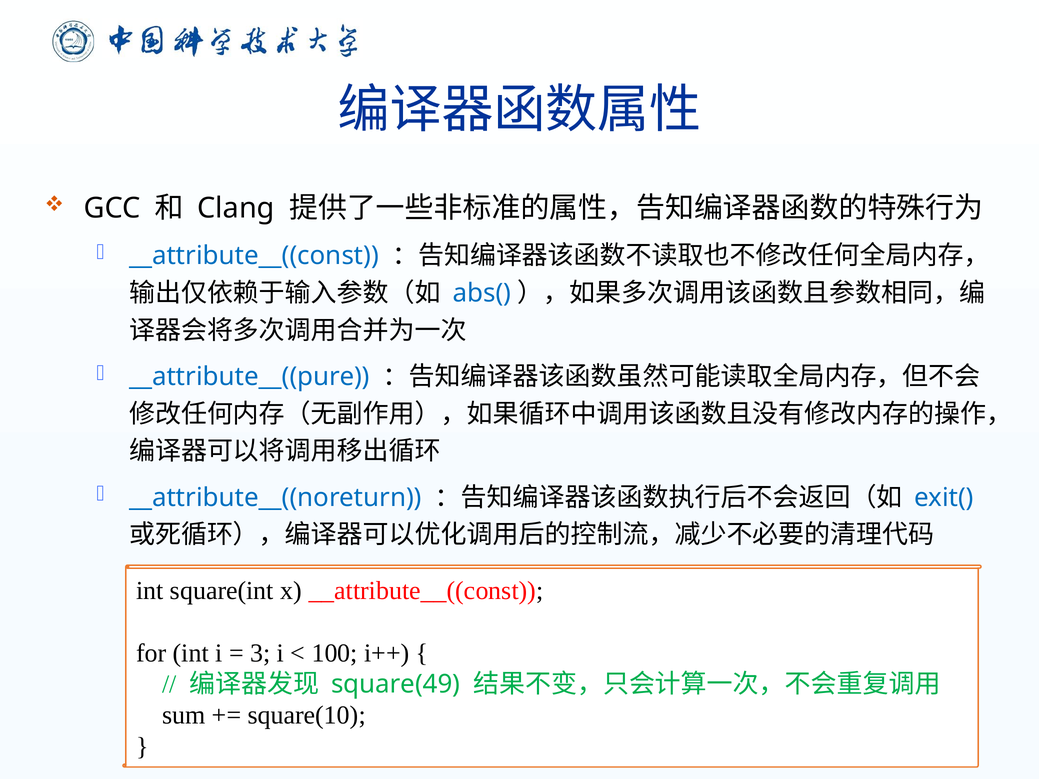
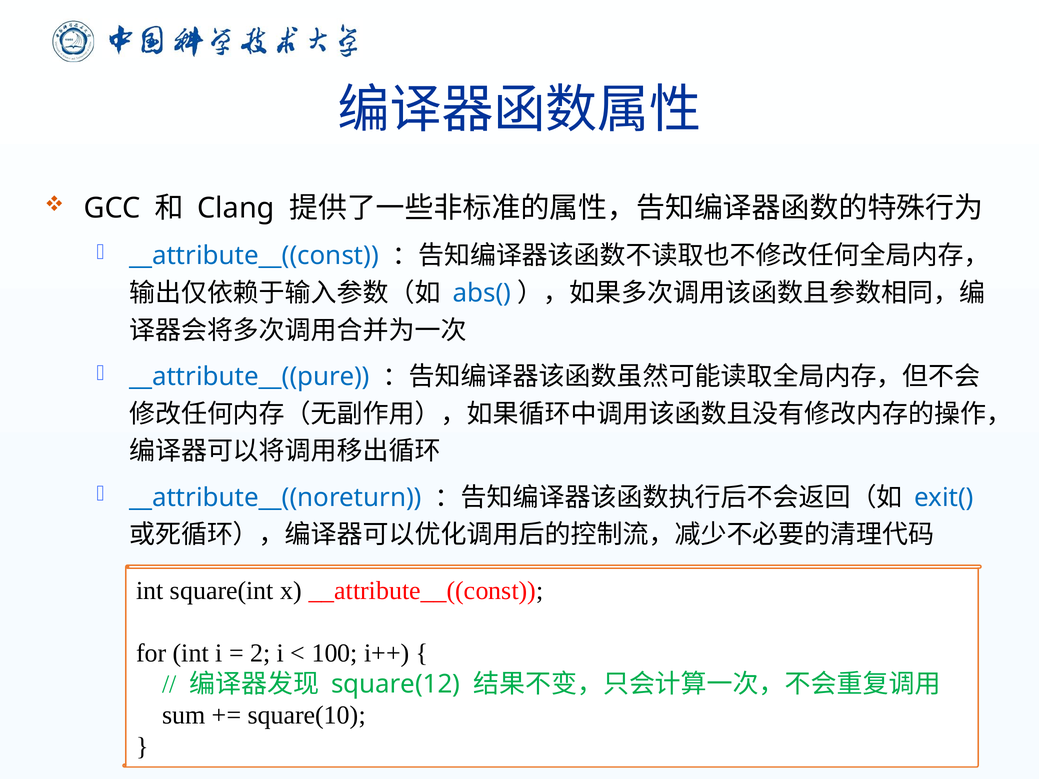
3: 3 -> 2
square(49: square(49 -> square(12
